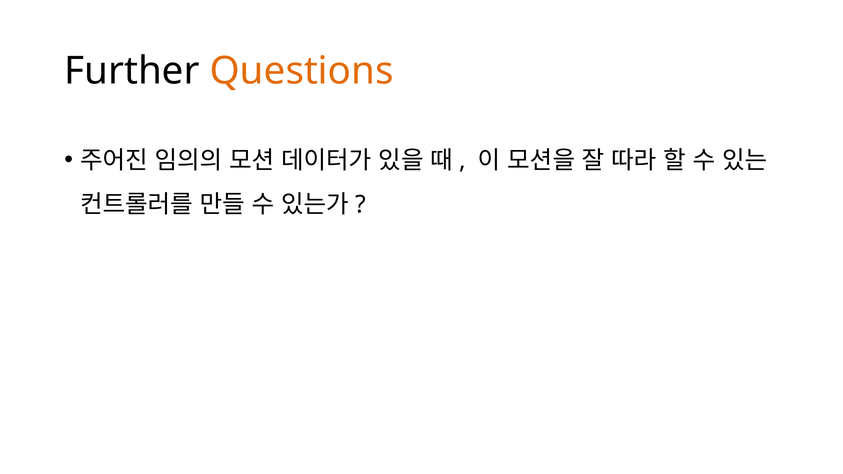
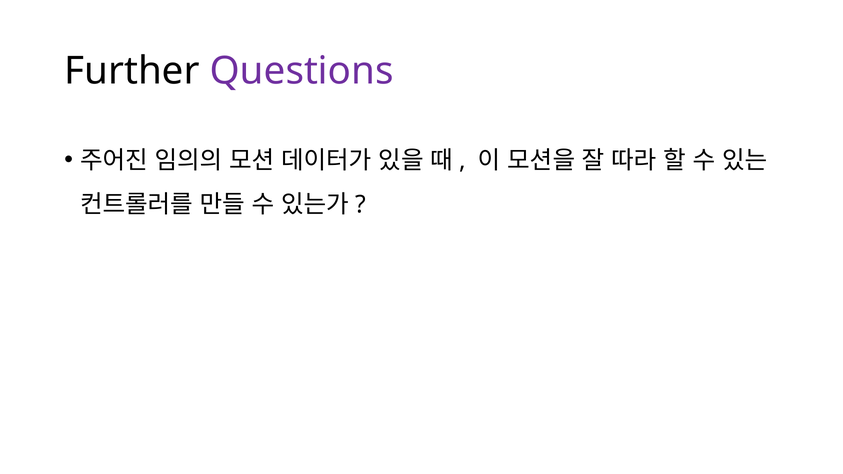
Questions colour: orange -> purple
